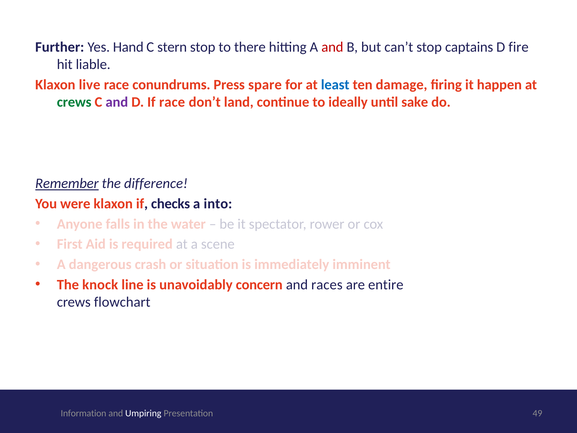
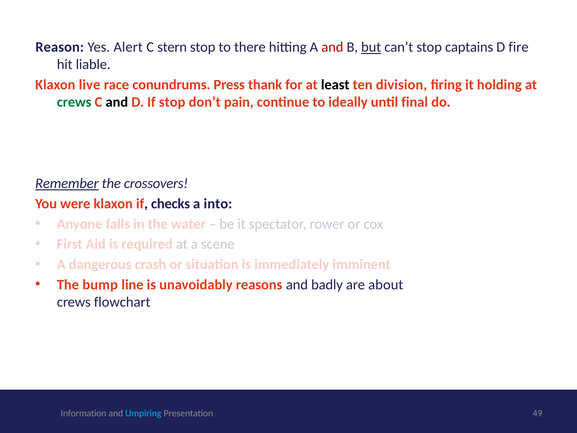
Further: Further -> Reason
Hand: Hand -> Alert
but underline: none -> present
spare: spare -> thank
least colour: blue -> black
damage: damage -> division
happen: happen -> holding
and at (117, 102) colour: purple -> black
If race: race -> stop
land: land -> pain
sake: sake -> final
difference: difference -> crossovers
knock: knock -> bump
concern: concern -> reasons
races: races -> badly
entire: entire -> about
Umpiring colour: white -> light blue
